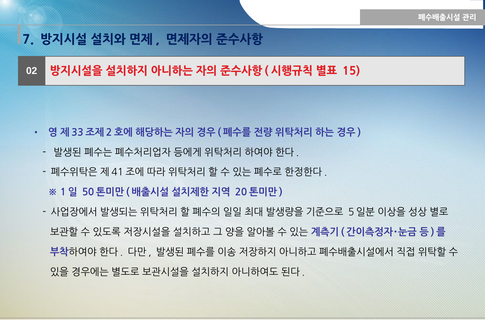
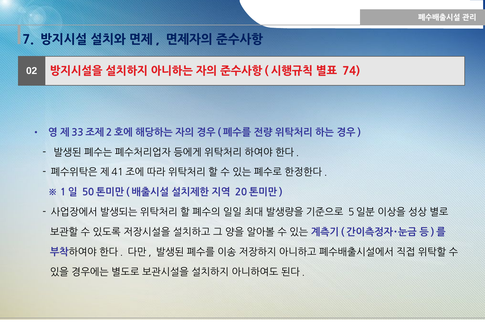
15: 15 -> 74
